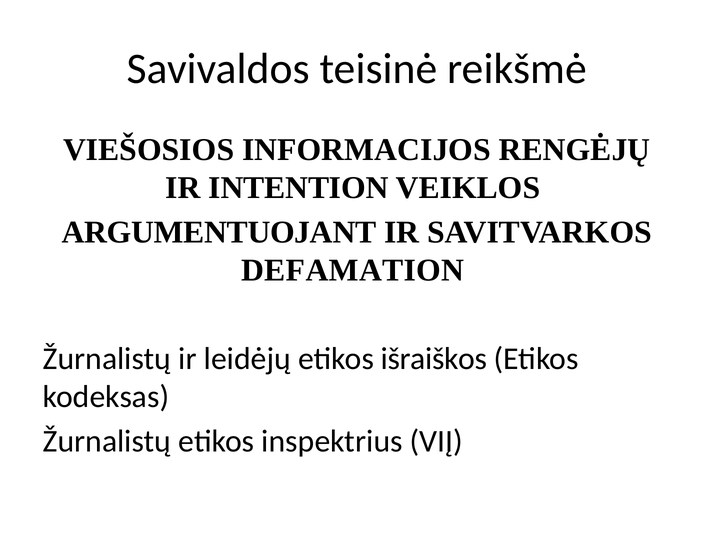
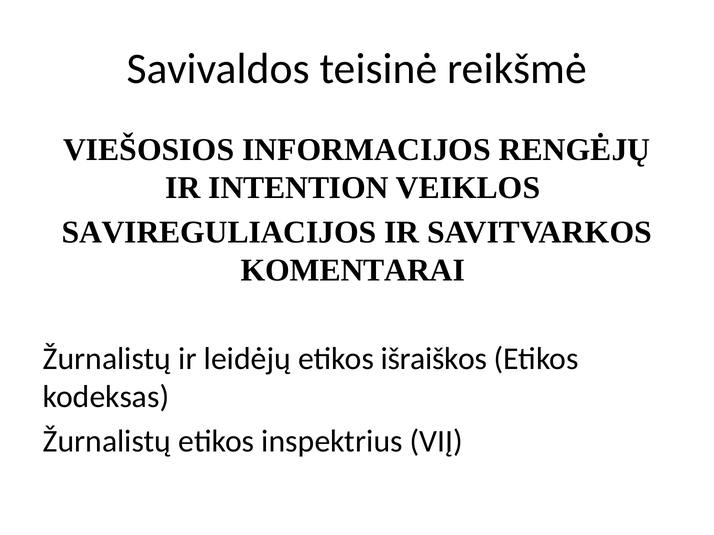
ARGUMENTUOJANT: ARGUMENTUOJANT -> SAVIREGULIACIJOS
DEFAMATION: DEFAMATION -> KOMENTARAI
